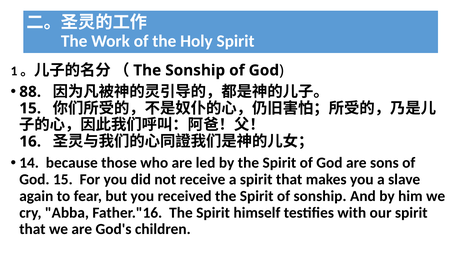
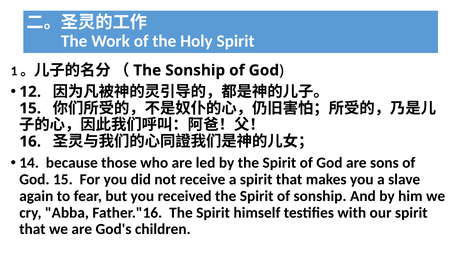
88: 88 -> 12
